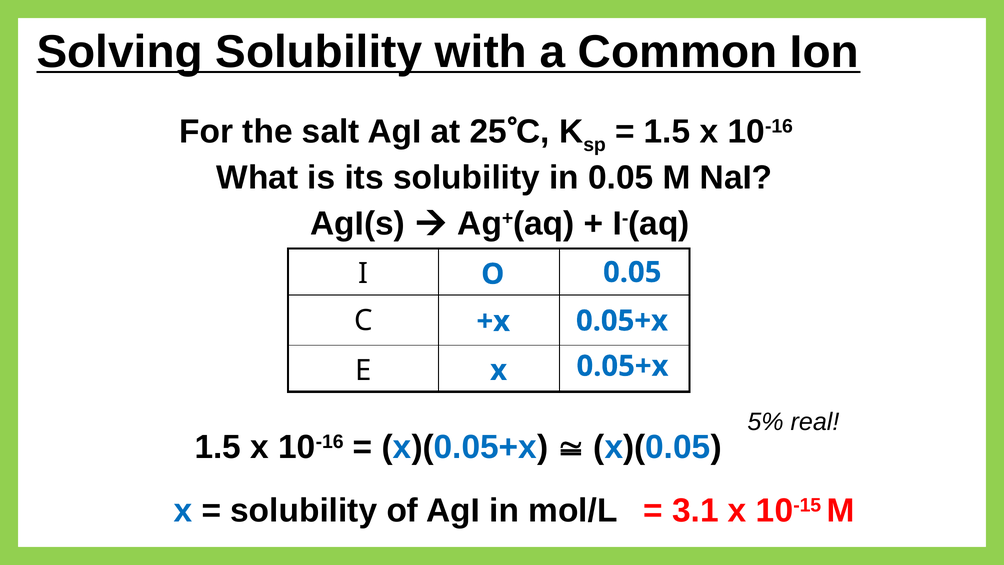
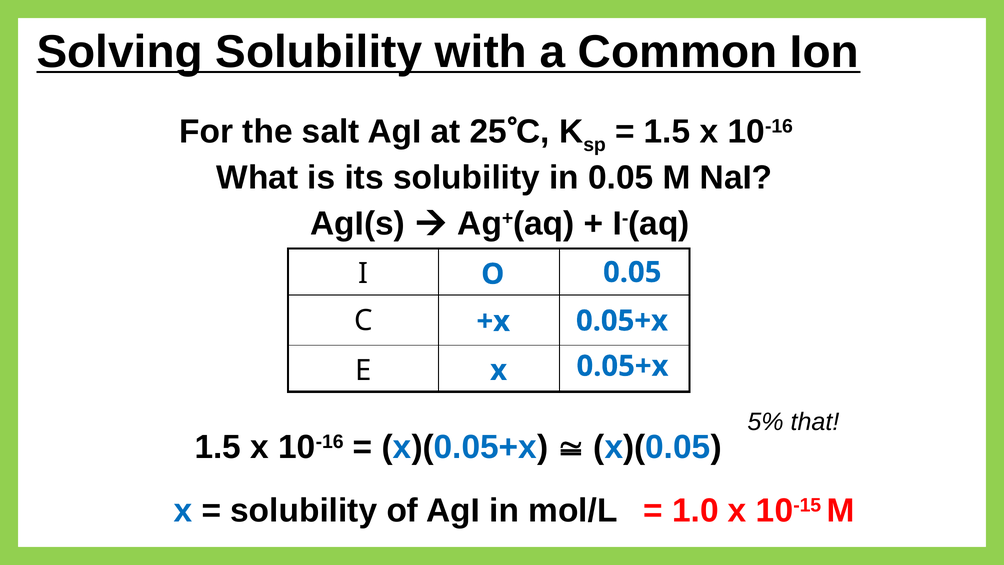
real: real -> that
3.1: 3.1 -> 1.0
